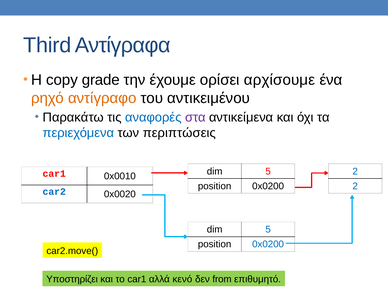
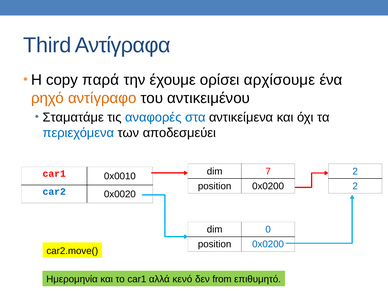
grade: grade -> παρά
Παρακάτω: Παρακάτω -> Σταματάμε
στα colour: purple -> blue
περιπτώσεις: περιπτώσεις -> αποδεσμεύει
5 at (268, 171): 5 -> 7
5 at (268, 229): 5 -> 0
Υποστηρίζει: Υποστηρίζει -> Ημερομηνία
